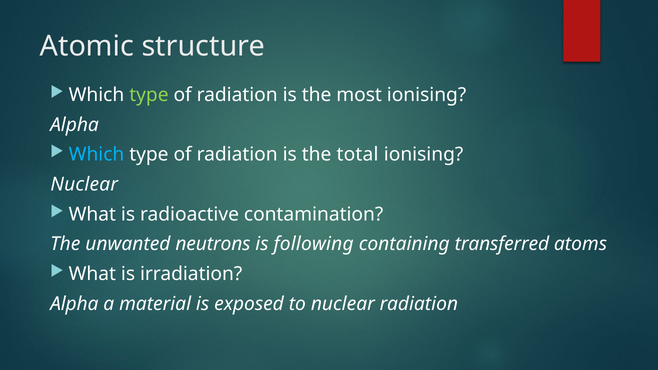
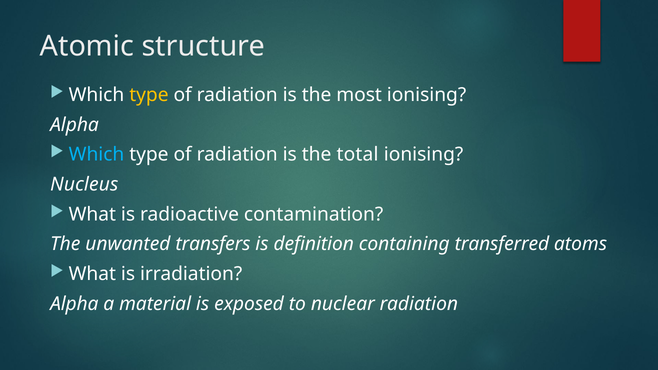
type at (149, 95) colour: light green -> yellow
Nuclear at (84, 185): Nuclear -> Nucleus
neutrons: neutrons -> transfers
following: following -> definition
